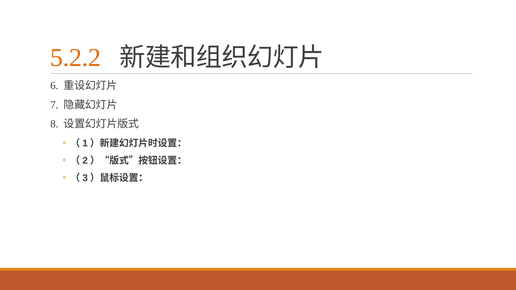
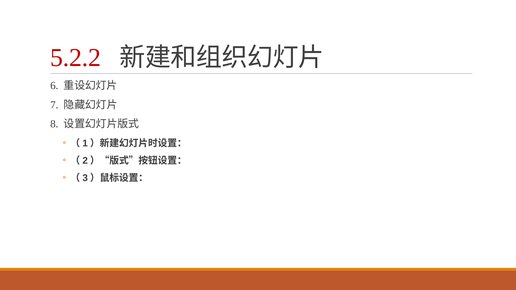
5.2.2 colour: orange -> red
